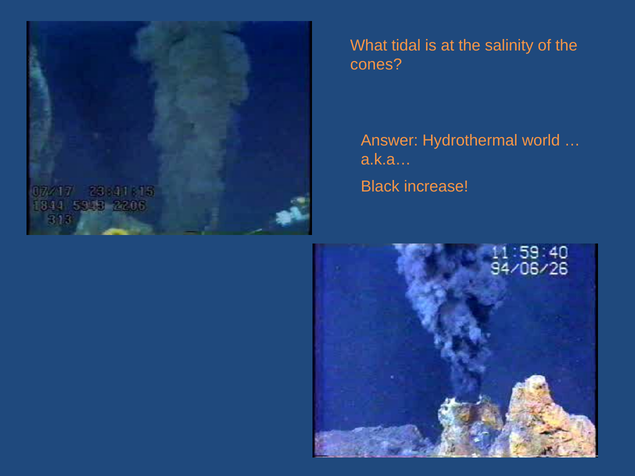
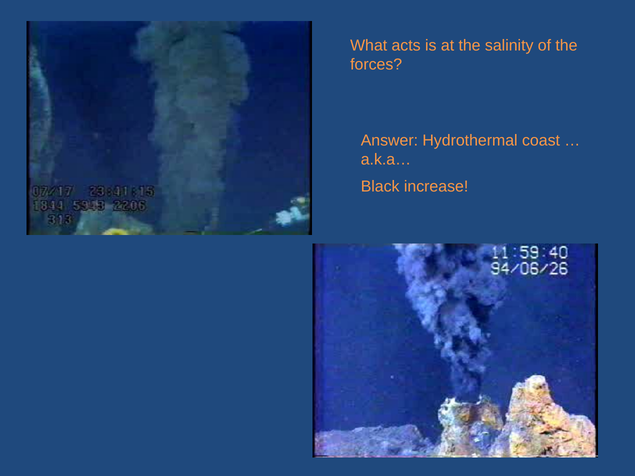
tidal: tidal -> acts
cones: cones -> forces
world: world -> coast
